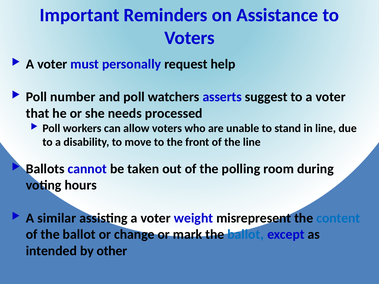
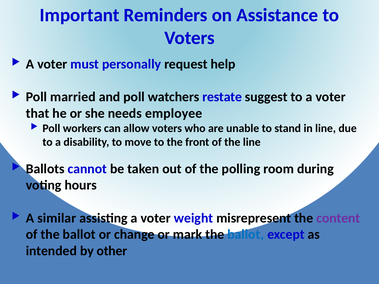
number: number -> married
asserts: asserts -> restate
processed: processed -> employee
content colour: blue -> purple
